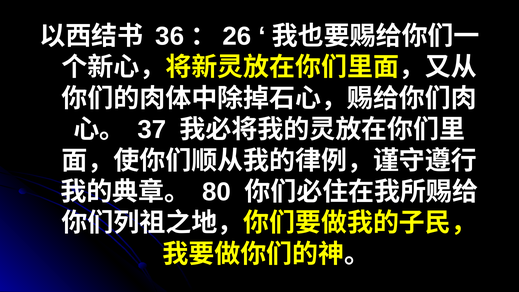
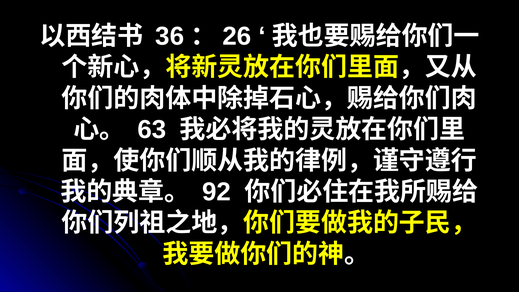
37: 37 -> 63
80: 80 -> 92
